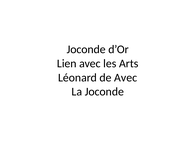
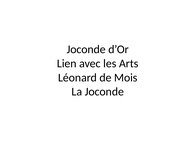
de Avec: Avec -> Mois
